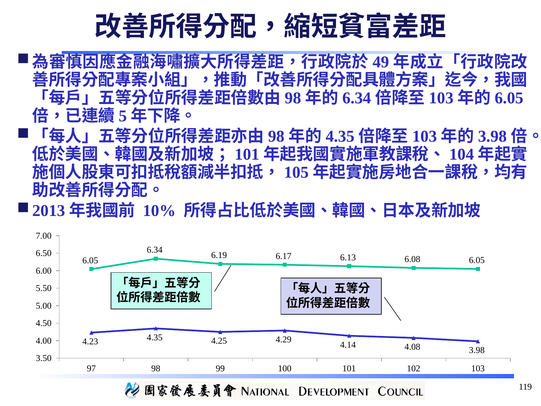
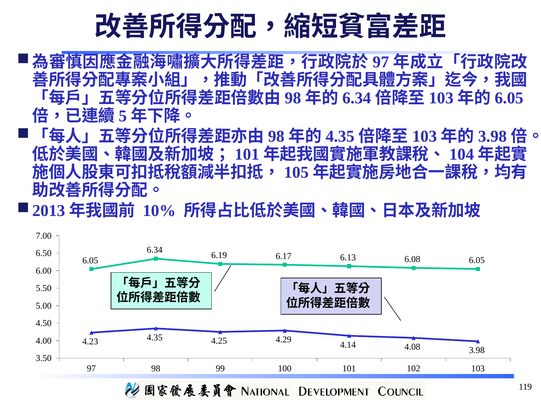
49 at (381, 62): 49 -> 97
